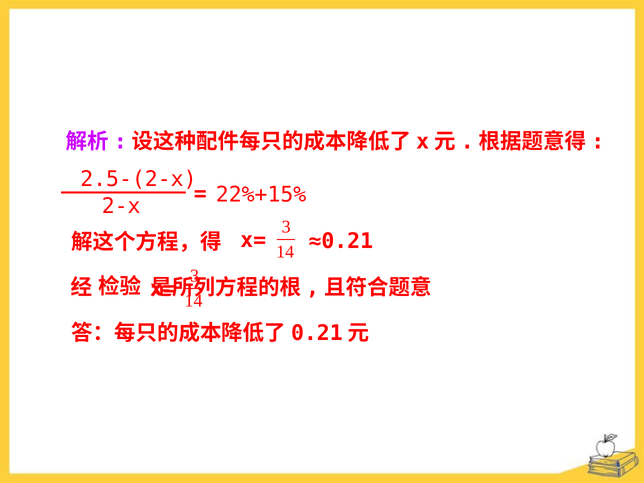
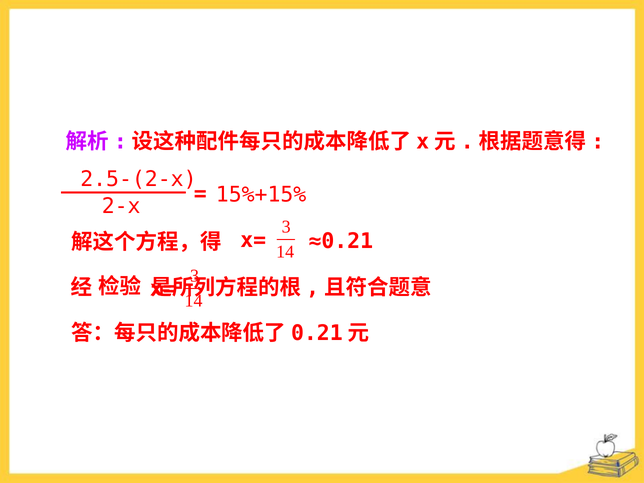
22%+15%: 22%+15% -> 15%+15%
